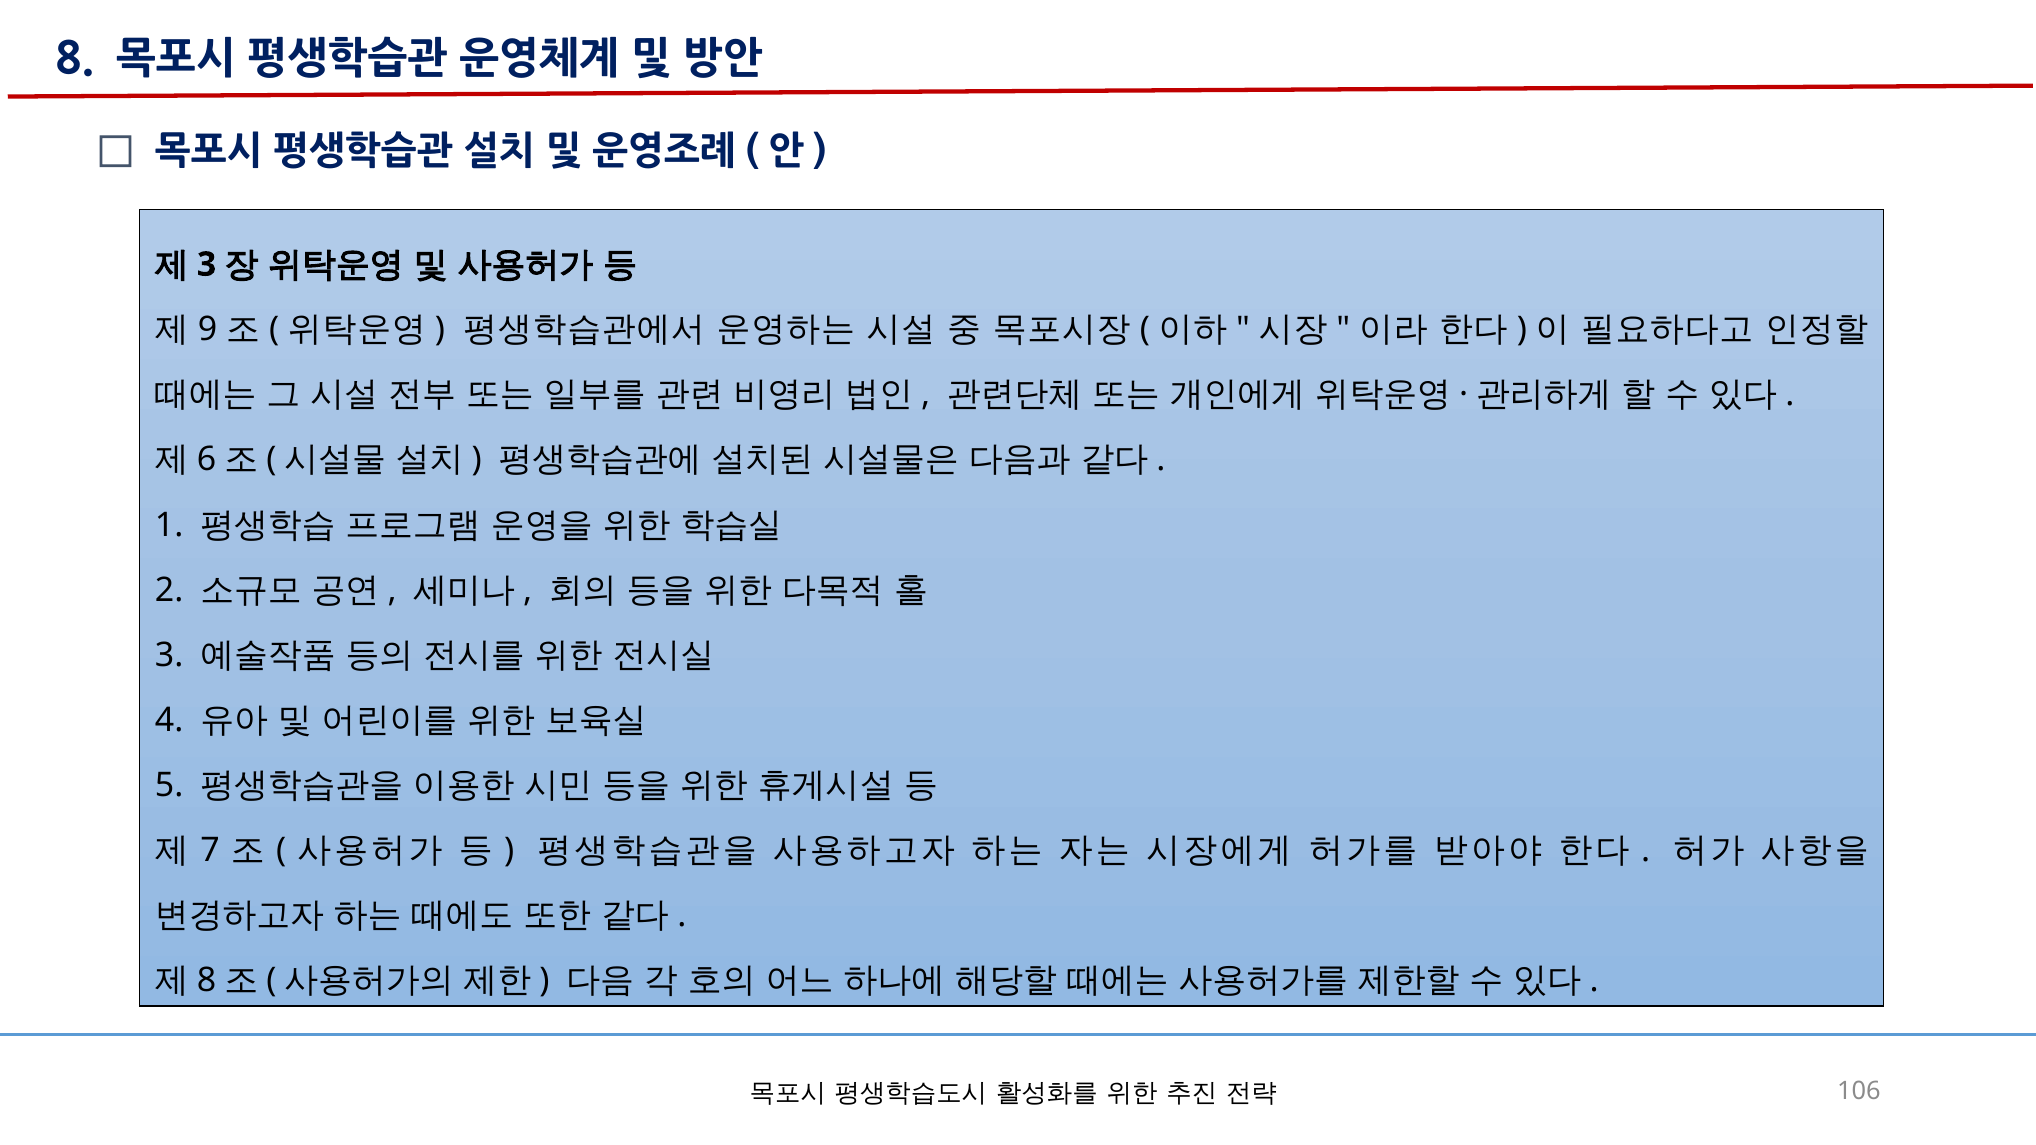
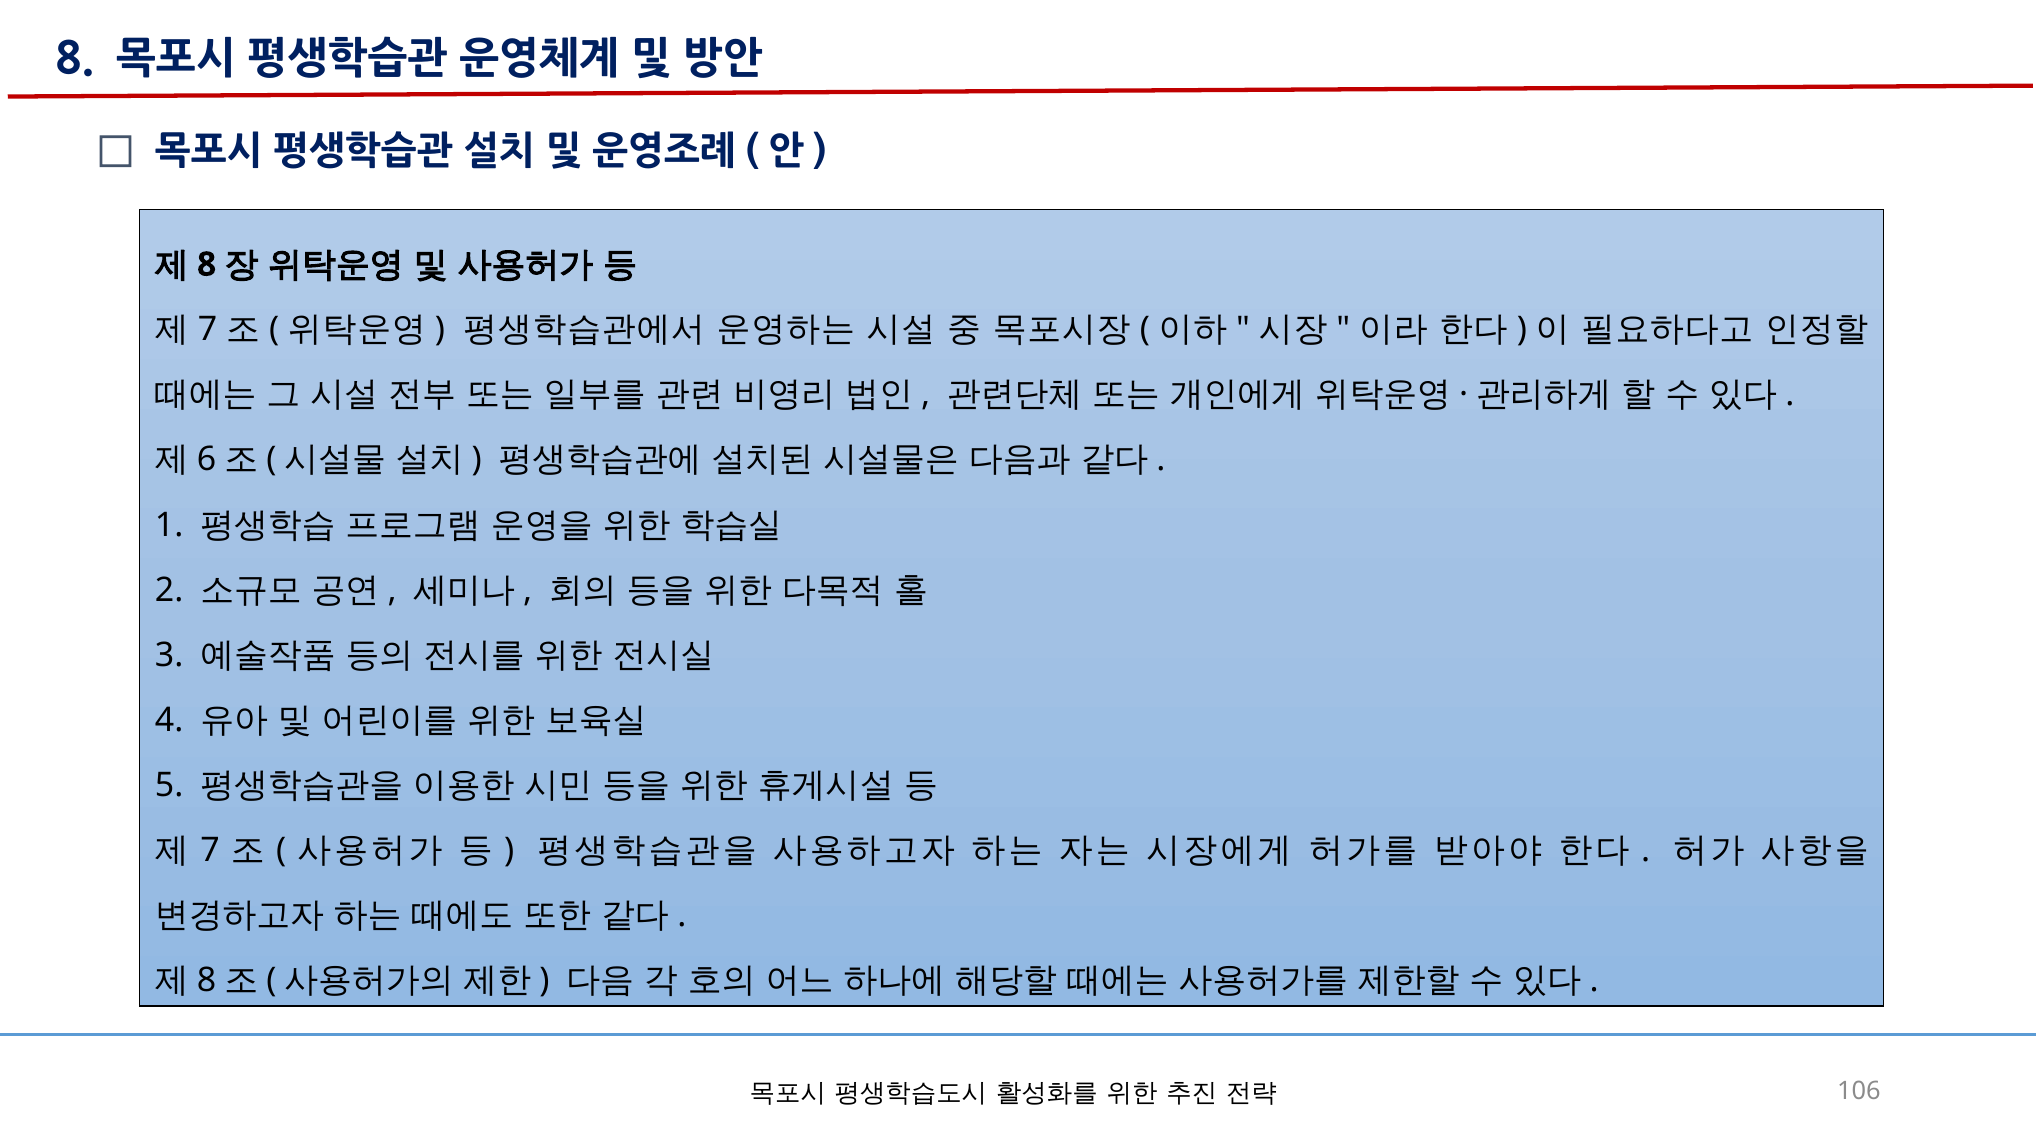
3 at (207, 265): 3 -> 8
9 at (208, 330): 9 -> 7
